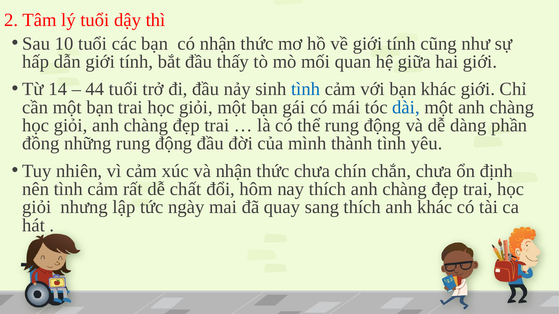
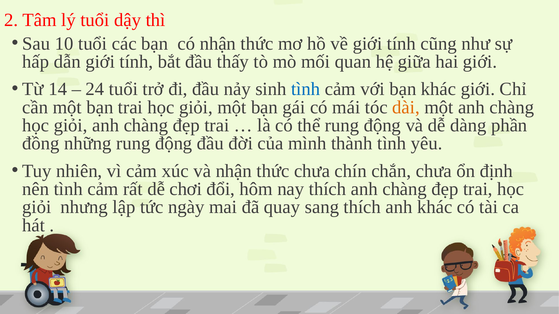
44: 44 -> 24
dài colour: blue -> orange
chất: chất -> chơi
